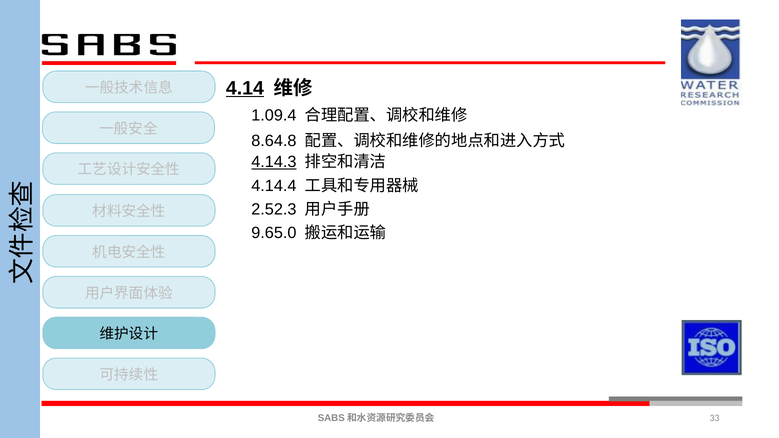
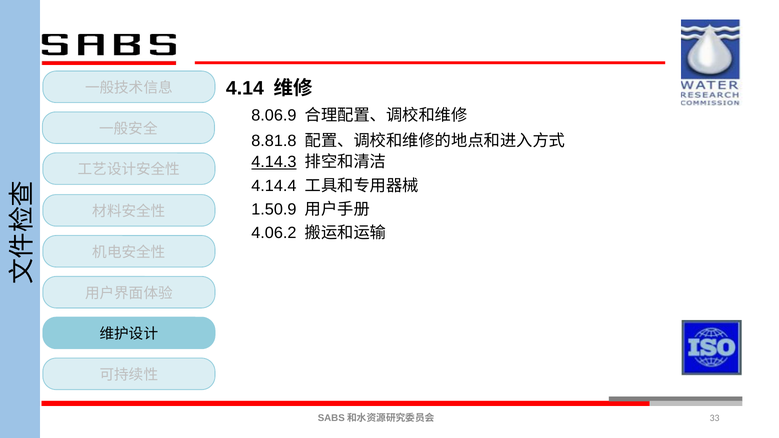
4.14 underline: present -> none
1.09.4: 1.09.4 -> 8.06.9
8.64.8: 8.64.8 -> 8.81.8
2.52.3: 2.52.3 -> 1.50.9
9.65.0: 9.65.0 -> 4.06.2
